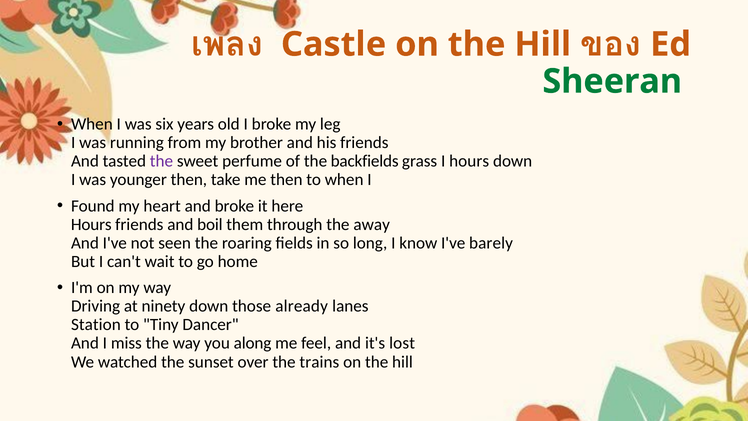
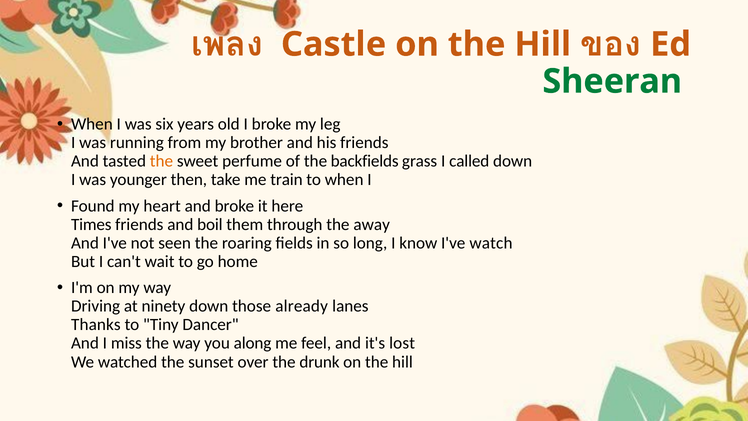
the at (161, 161) colour: purple -> orange
I hours: hours -> called
me then: then -> train
Hours at (91, 224): Hours -> Times
barely: barely -> watch
Station: Station -> Thanks
trains: trains -> drunk
